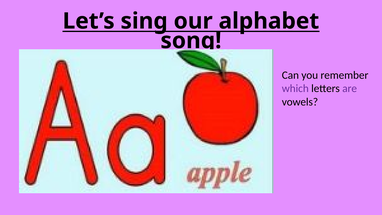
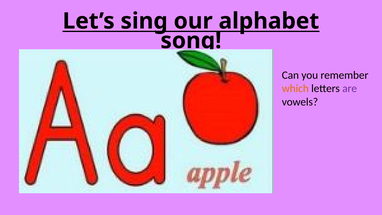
which colour: purple -> orange
